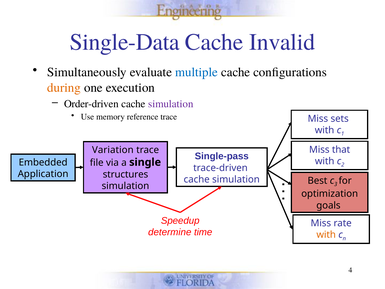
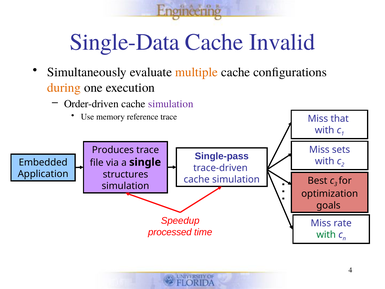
multiple colour: blue -> orange
sets: sets -> that
that: that -> sets
Variation: Variation -> Produces
determine: determine -> processed
with at (326, 235) colour: orange -> green
